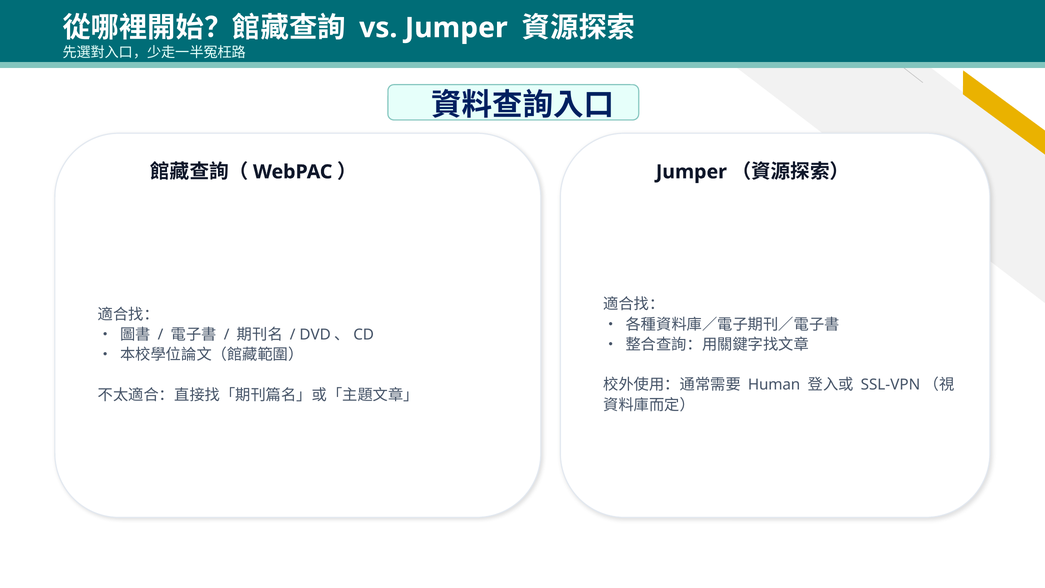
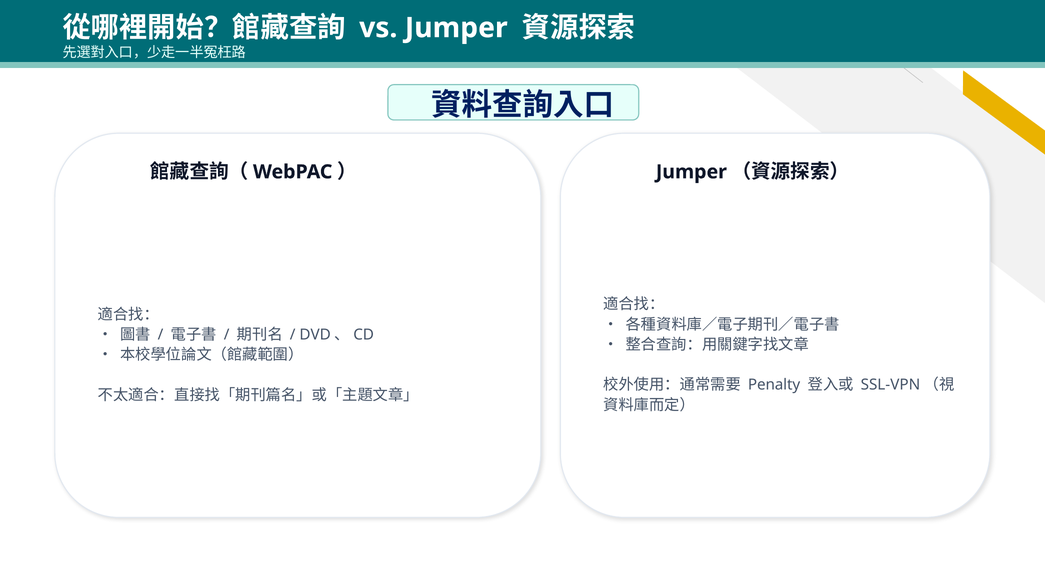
Human: Human -> Penalty
